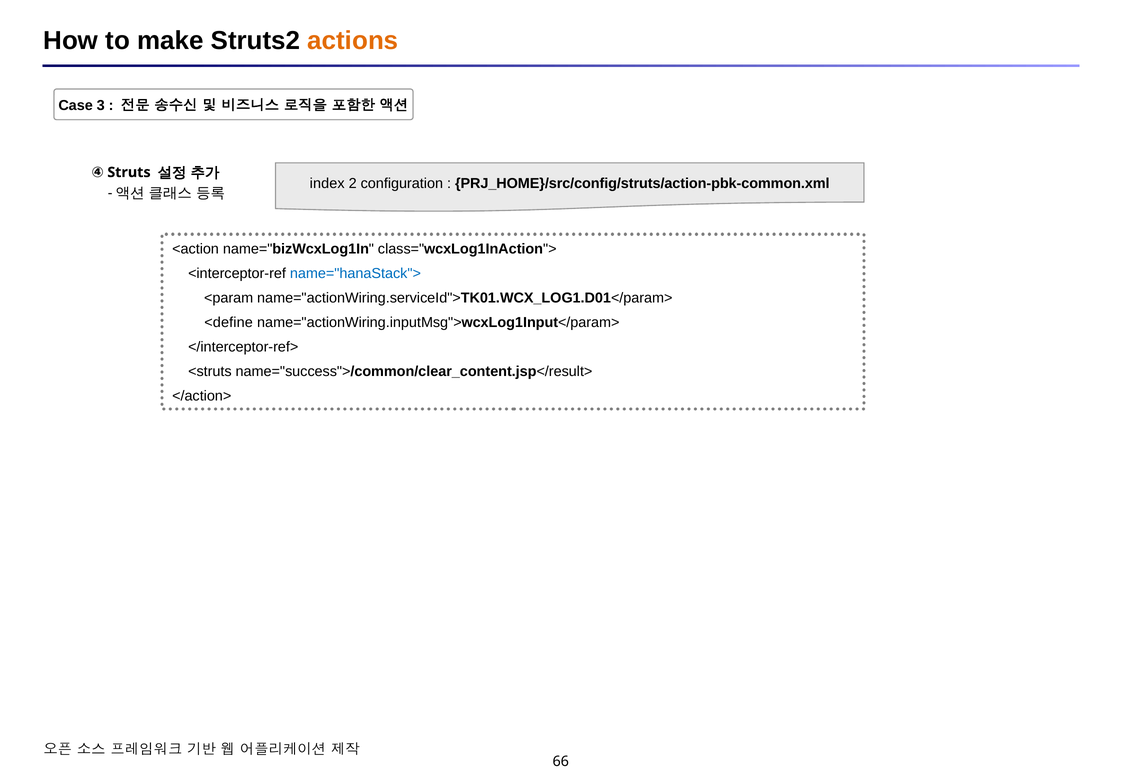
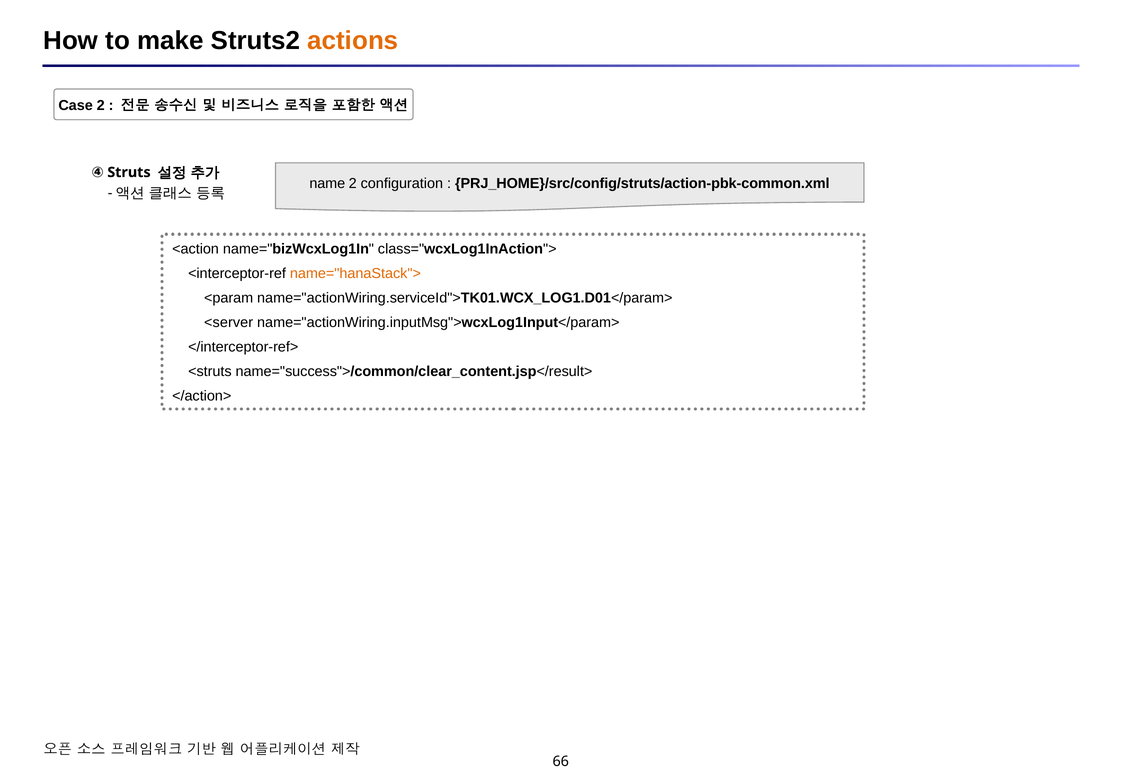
Case 3: 3 -> 2
index: index -> name
name="hanaStack"> colour: blue -> orange
<define: <define -> <server
